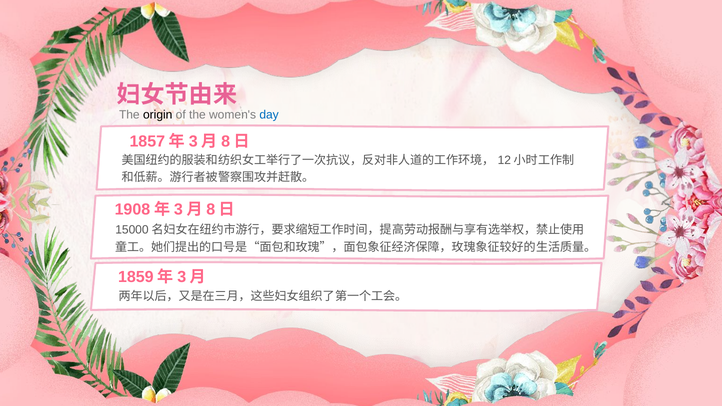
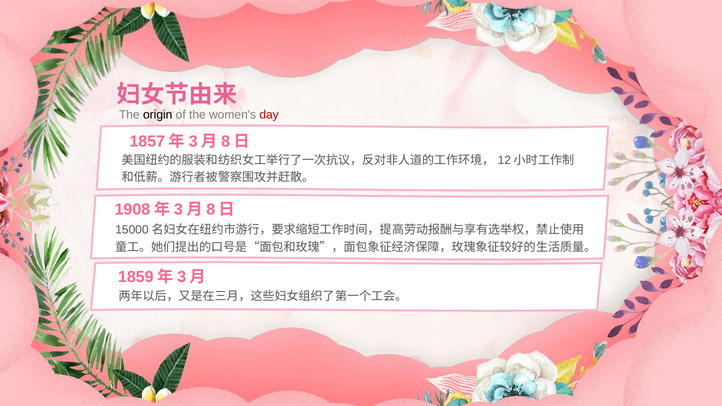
day colour: blue -> red
